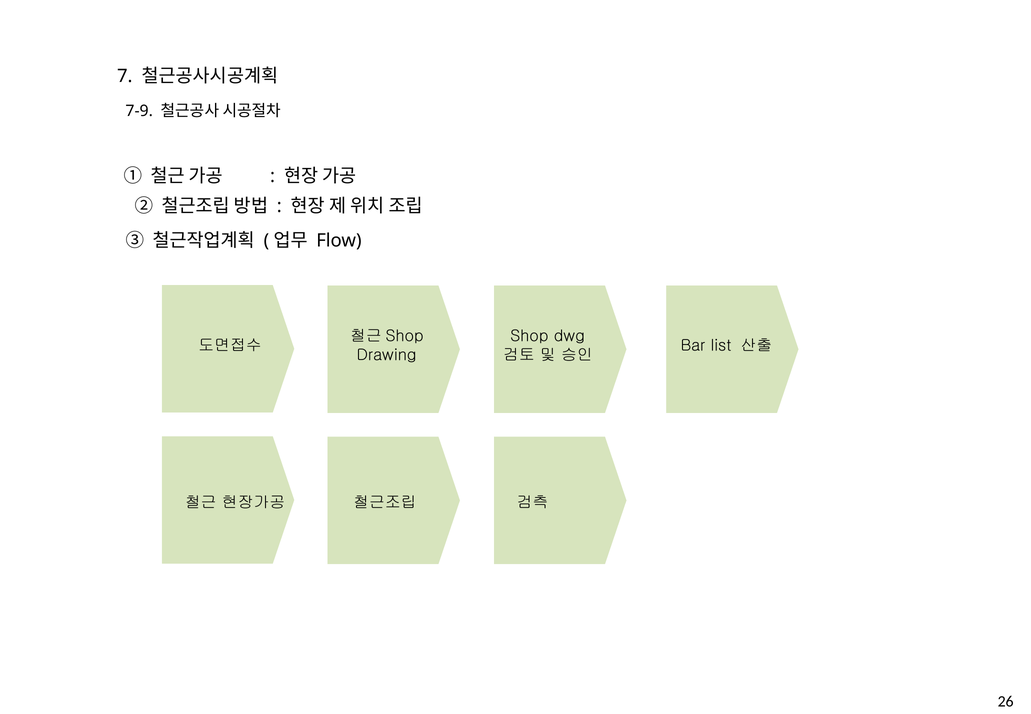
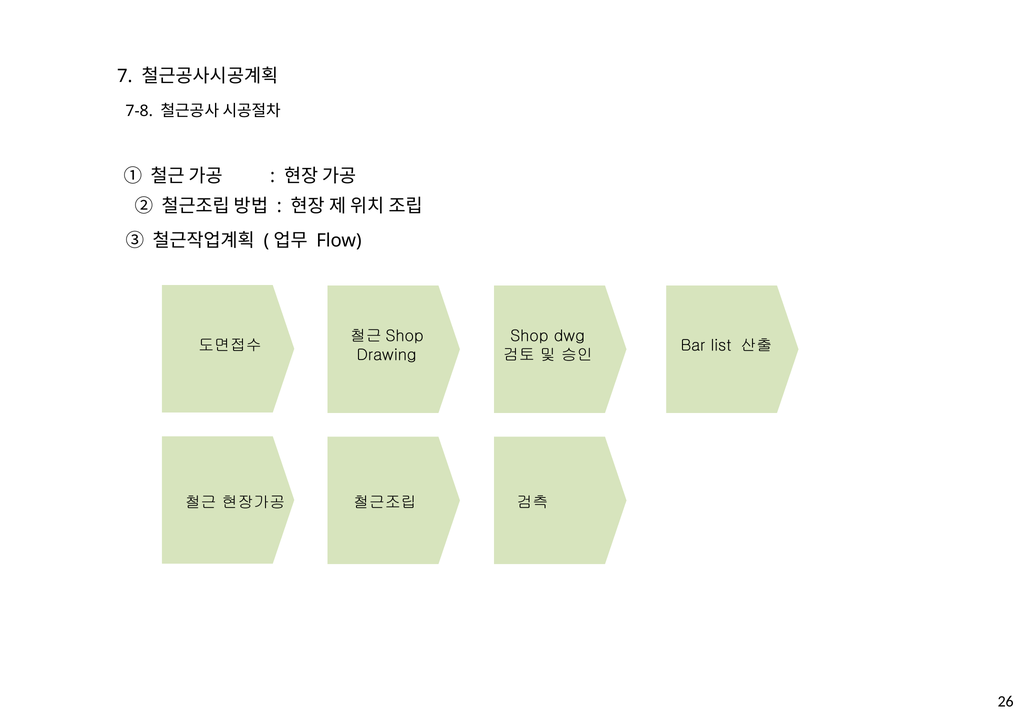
7-9: 7-9 -> 7-8
